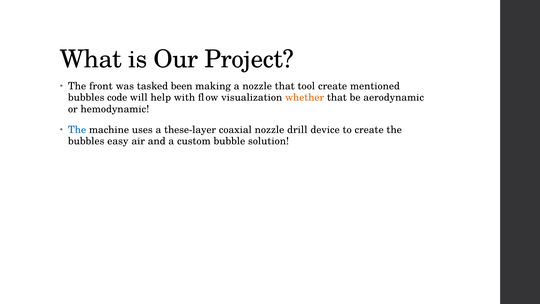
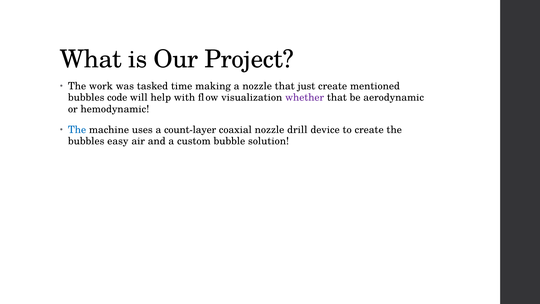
front: front -> work
been: been -> time
tool: tool -> just
whether colour: orange -> purple
these-layer: these-layer -> count-layer
